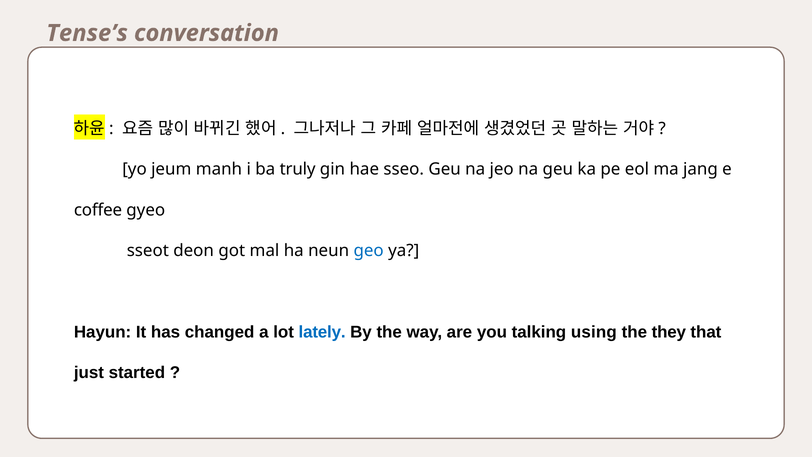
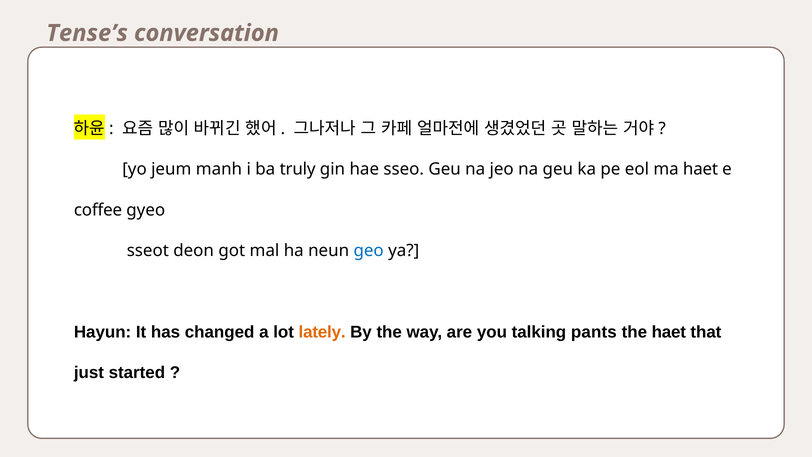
ma jang: jang -> haet
lately colour: blue -> orange
using: using -> pants
the they: they -> haet
